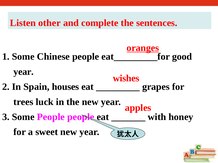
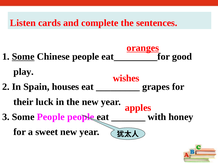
other: other -> cards
Some at (23, 57) underline: none -> present
year at (24, 72): year -> play
trees: trees -> their
